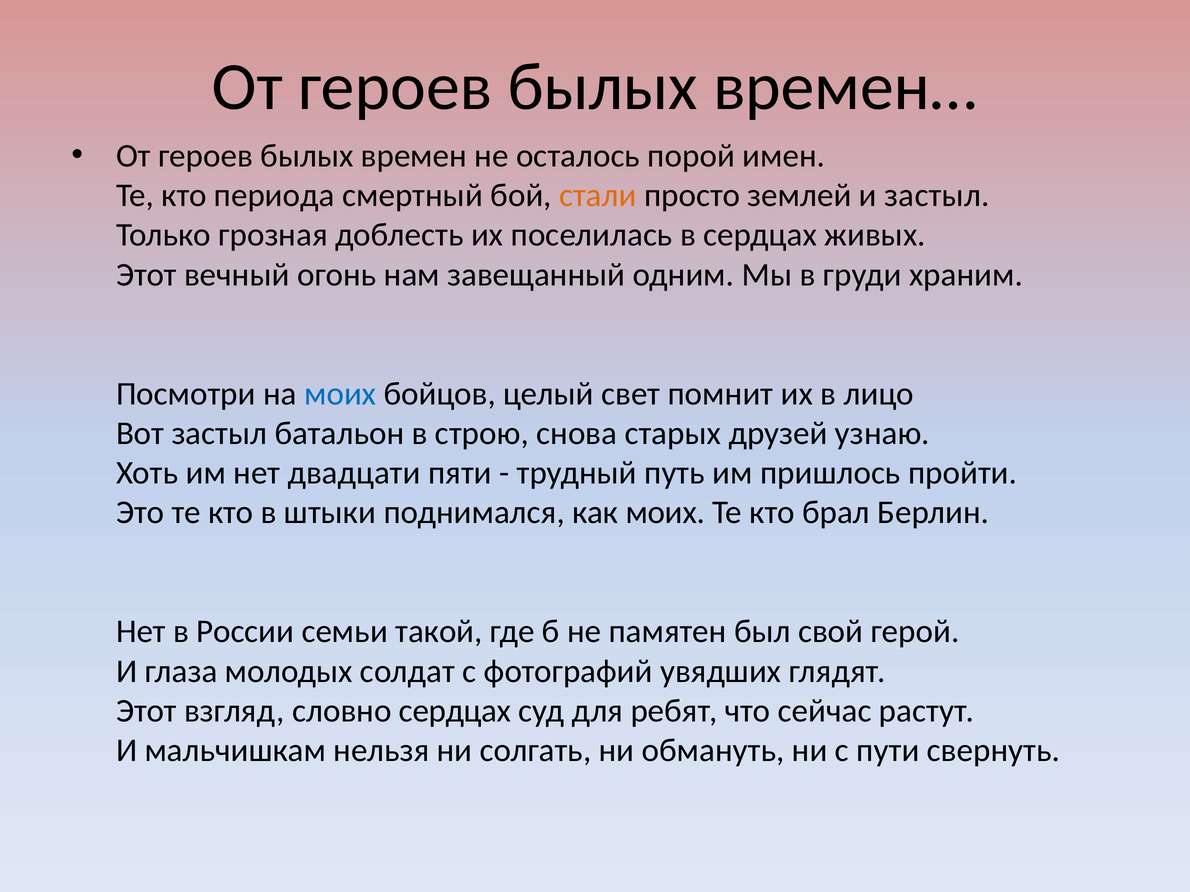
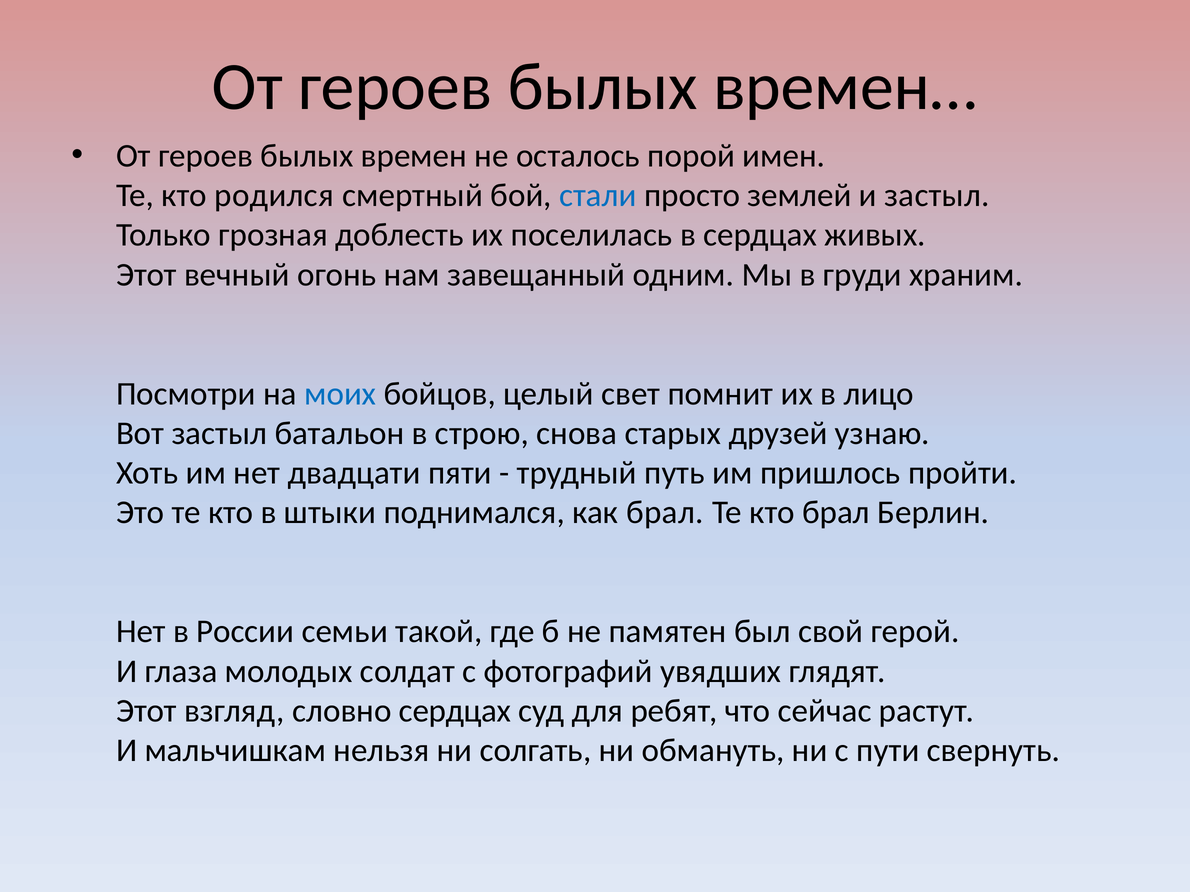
периода: периода -> родился
стали colour: orange -> blue
как моих: моих -> брал
